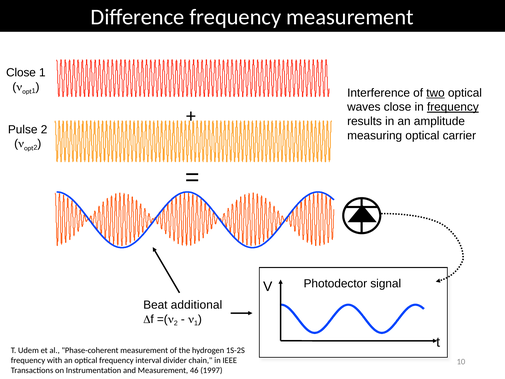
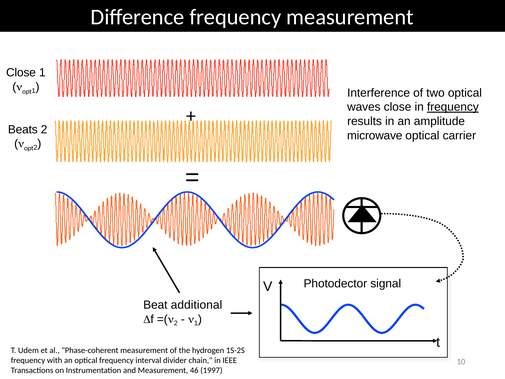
two underline: present -> none
Pulse: Pulse -> Beats
measuring: measuring -> microwave
